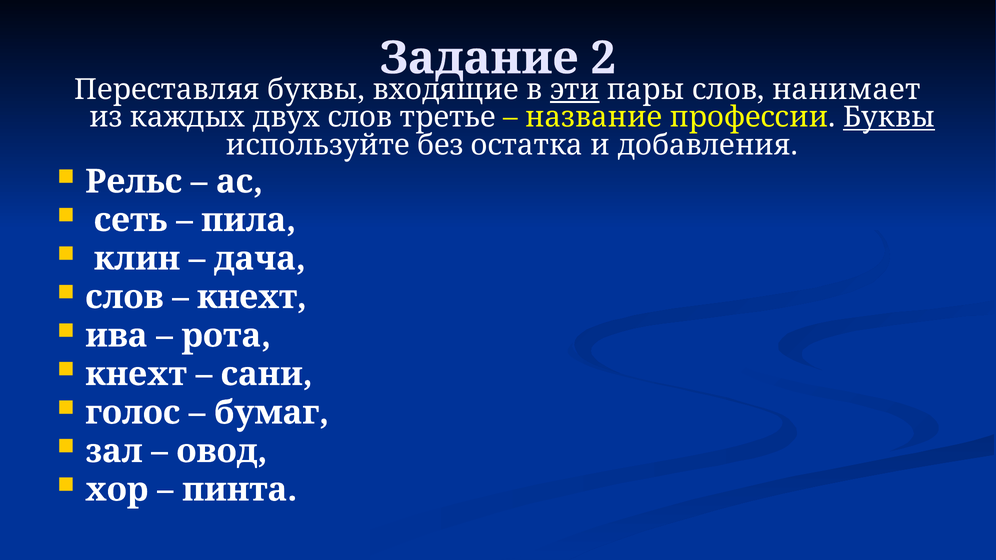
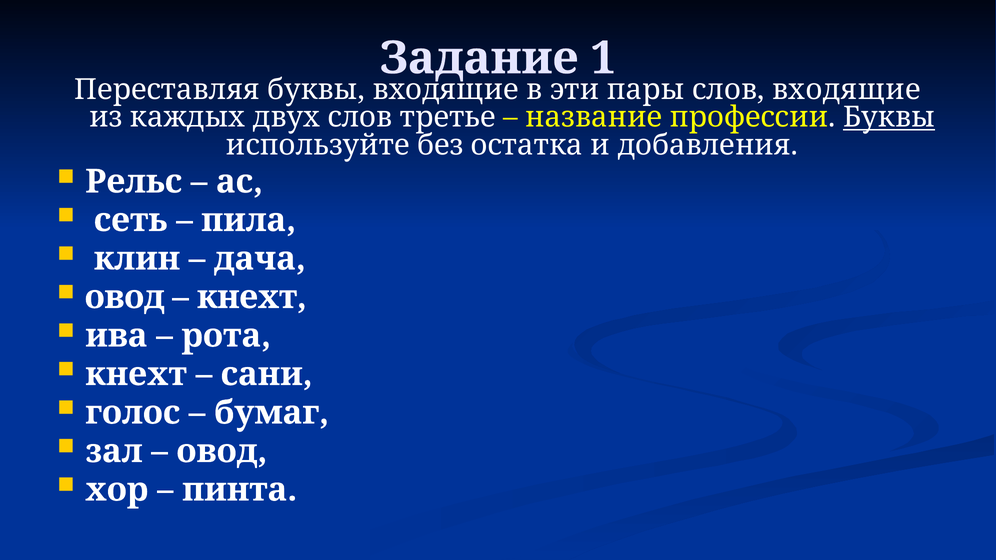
2: 2 -> 1
эти underline: present -> none
слов нанимает: нанимает -> входящие
слов at (124, 297): слов -> овод
